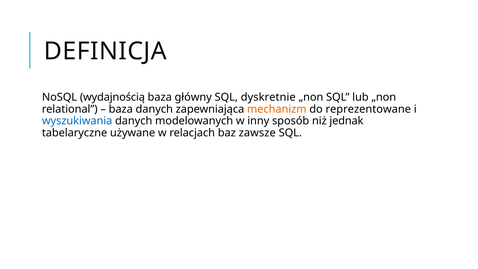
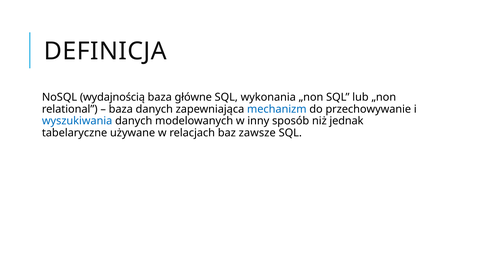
główny: główny -> główne
dyskretnie: dyskretnie -> wykonania
mechanizm colour: orange -> blue
reprezentowane: reprezentowane -> przechowywanie
